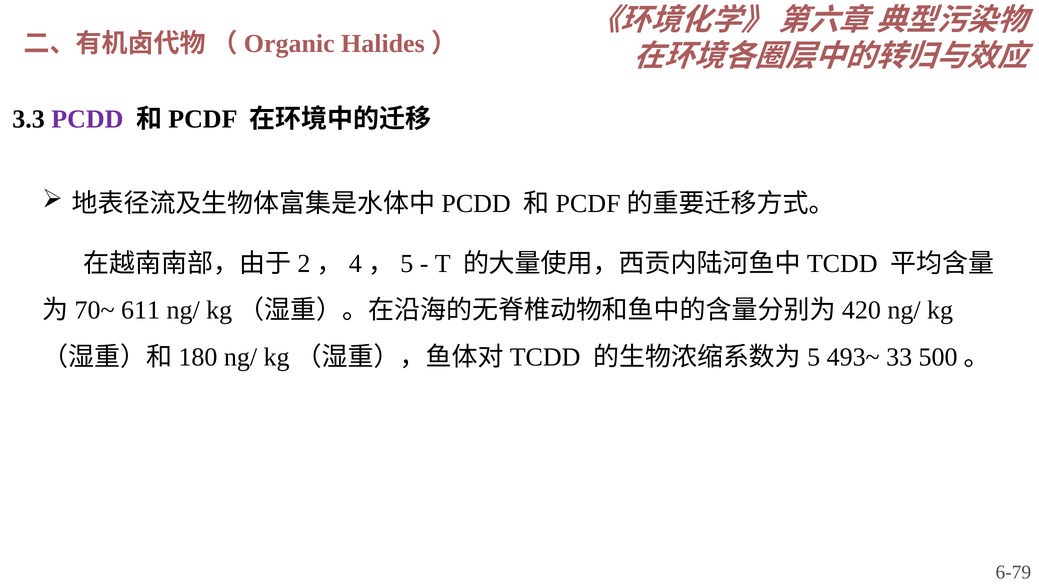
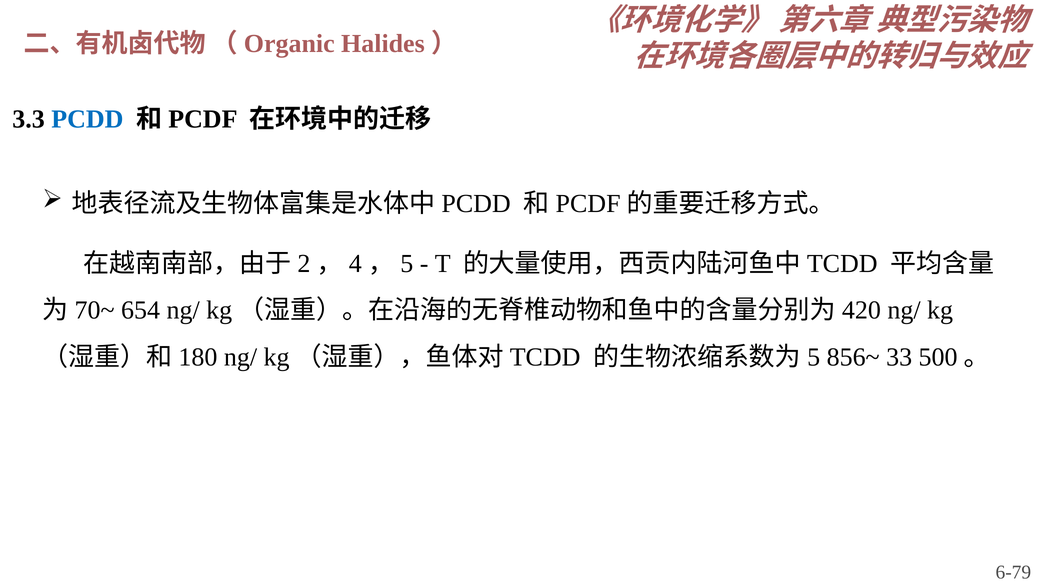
PCDD colour: purple -> blue
611: 611 -> 654
493~: 493~ -> 856~
